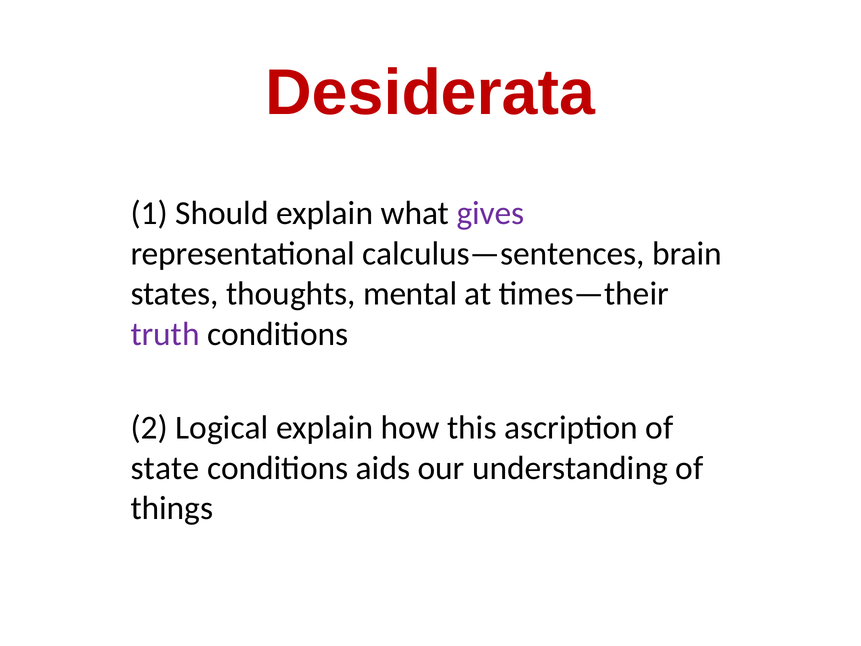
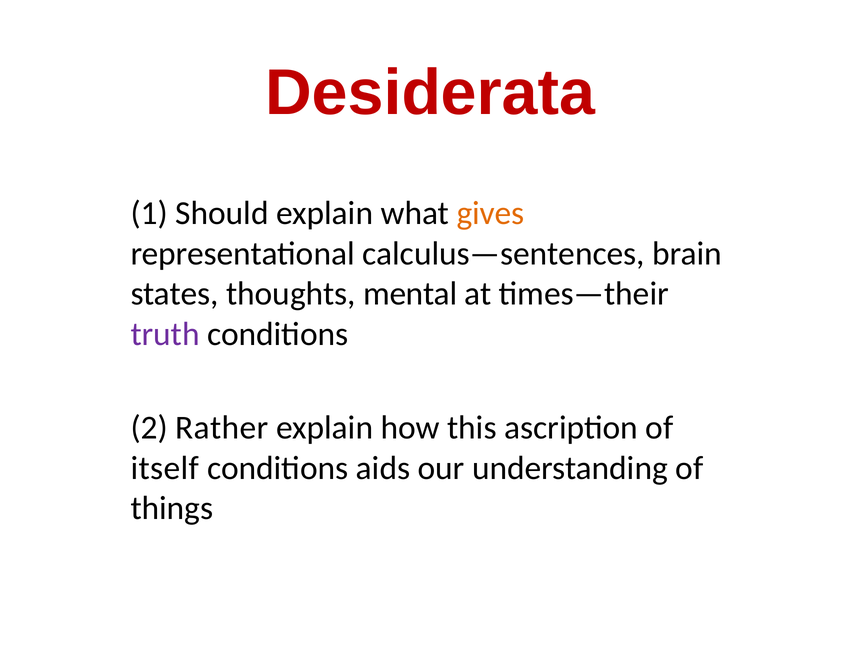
gives colour: purple -> orange
Logical: Logical -> Rather
state: state -> itself
